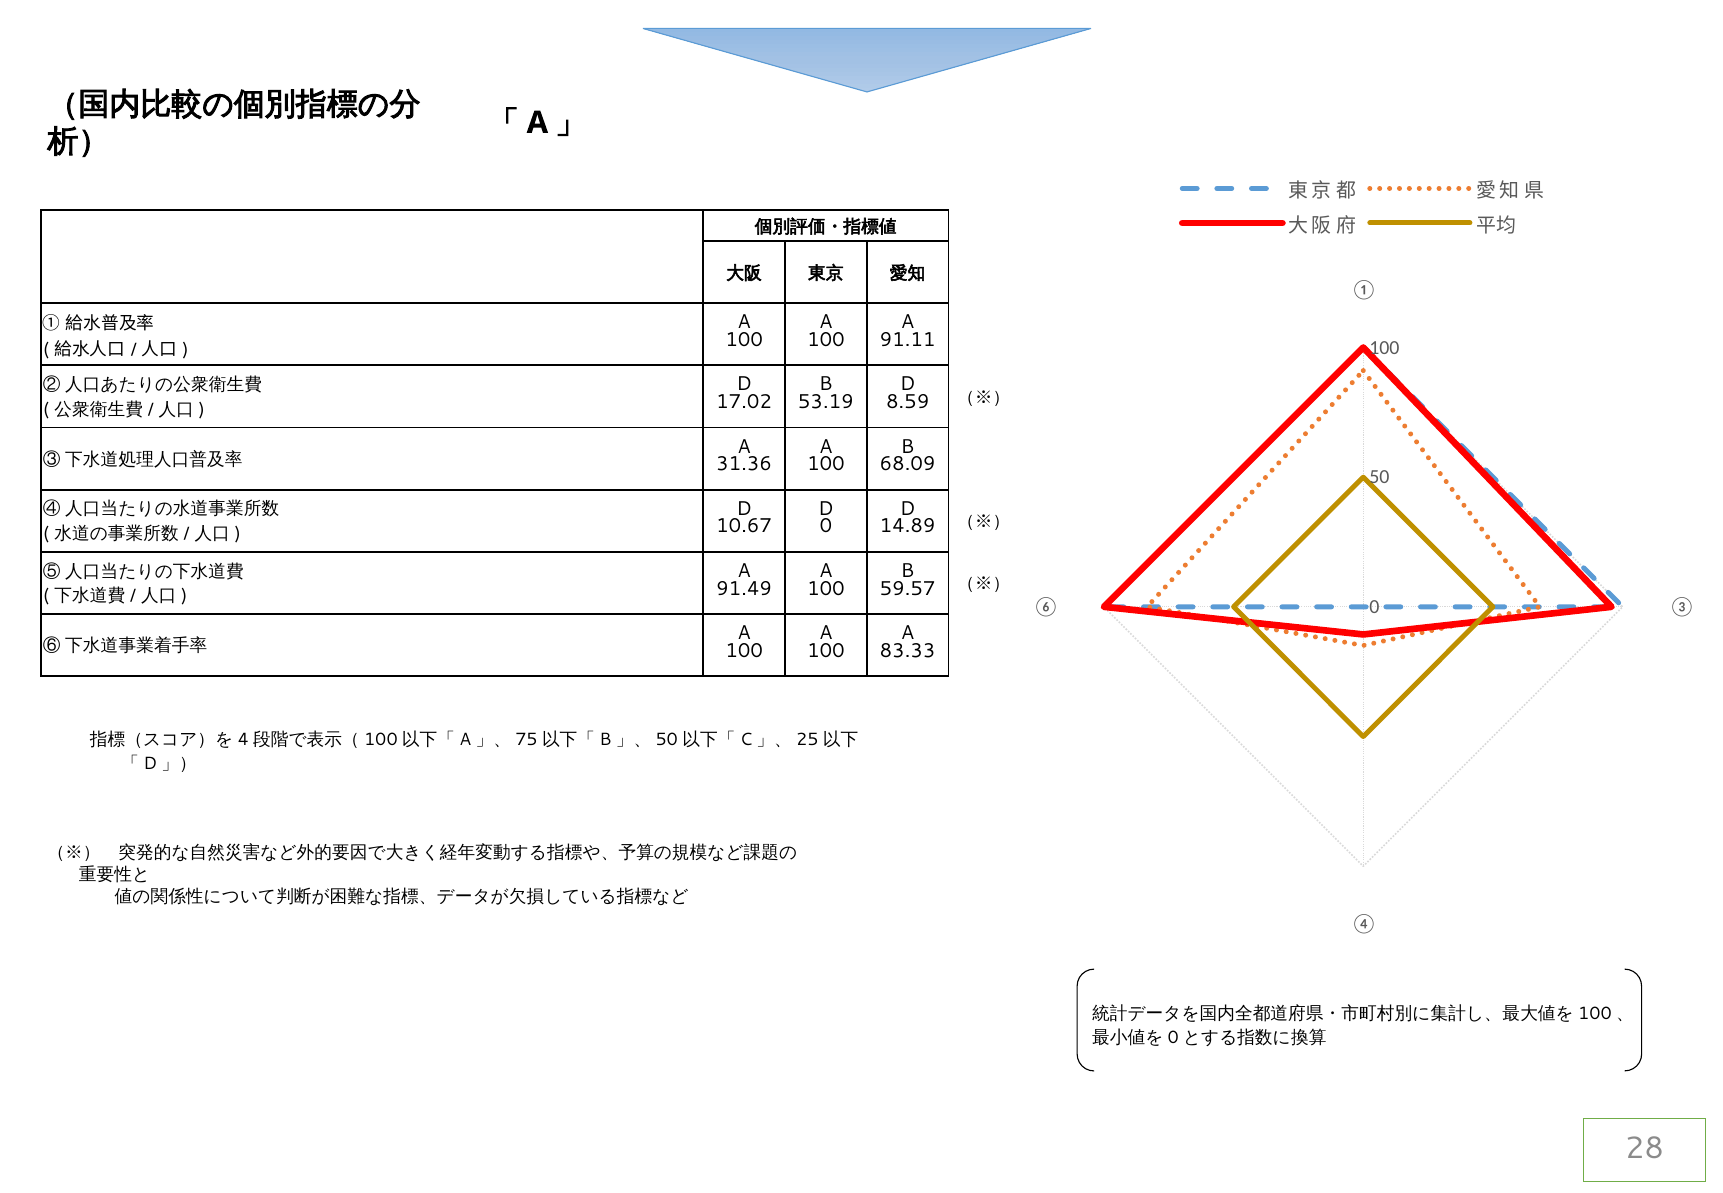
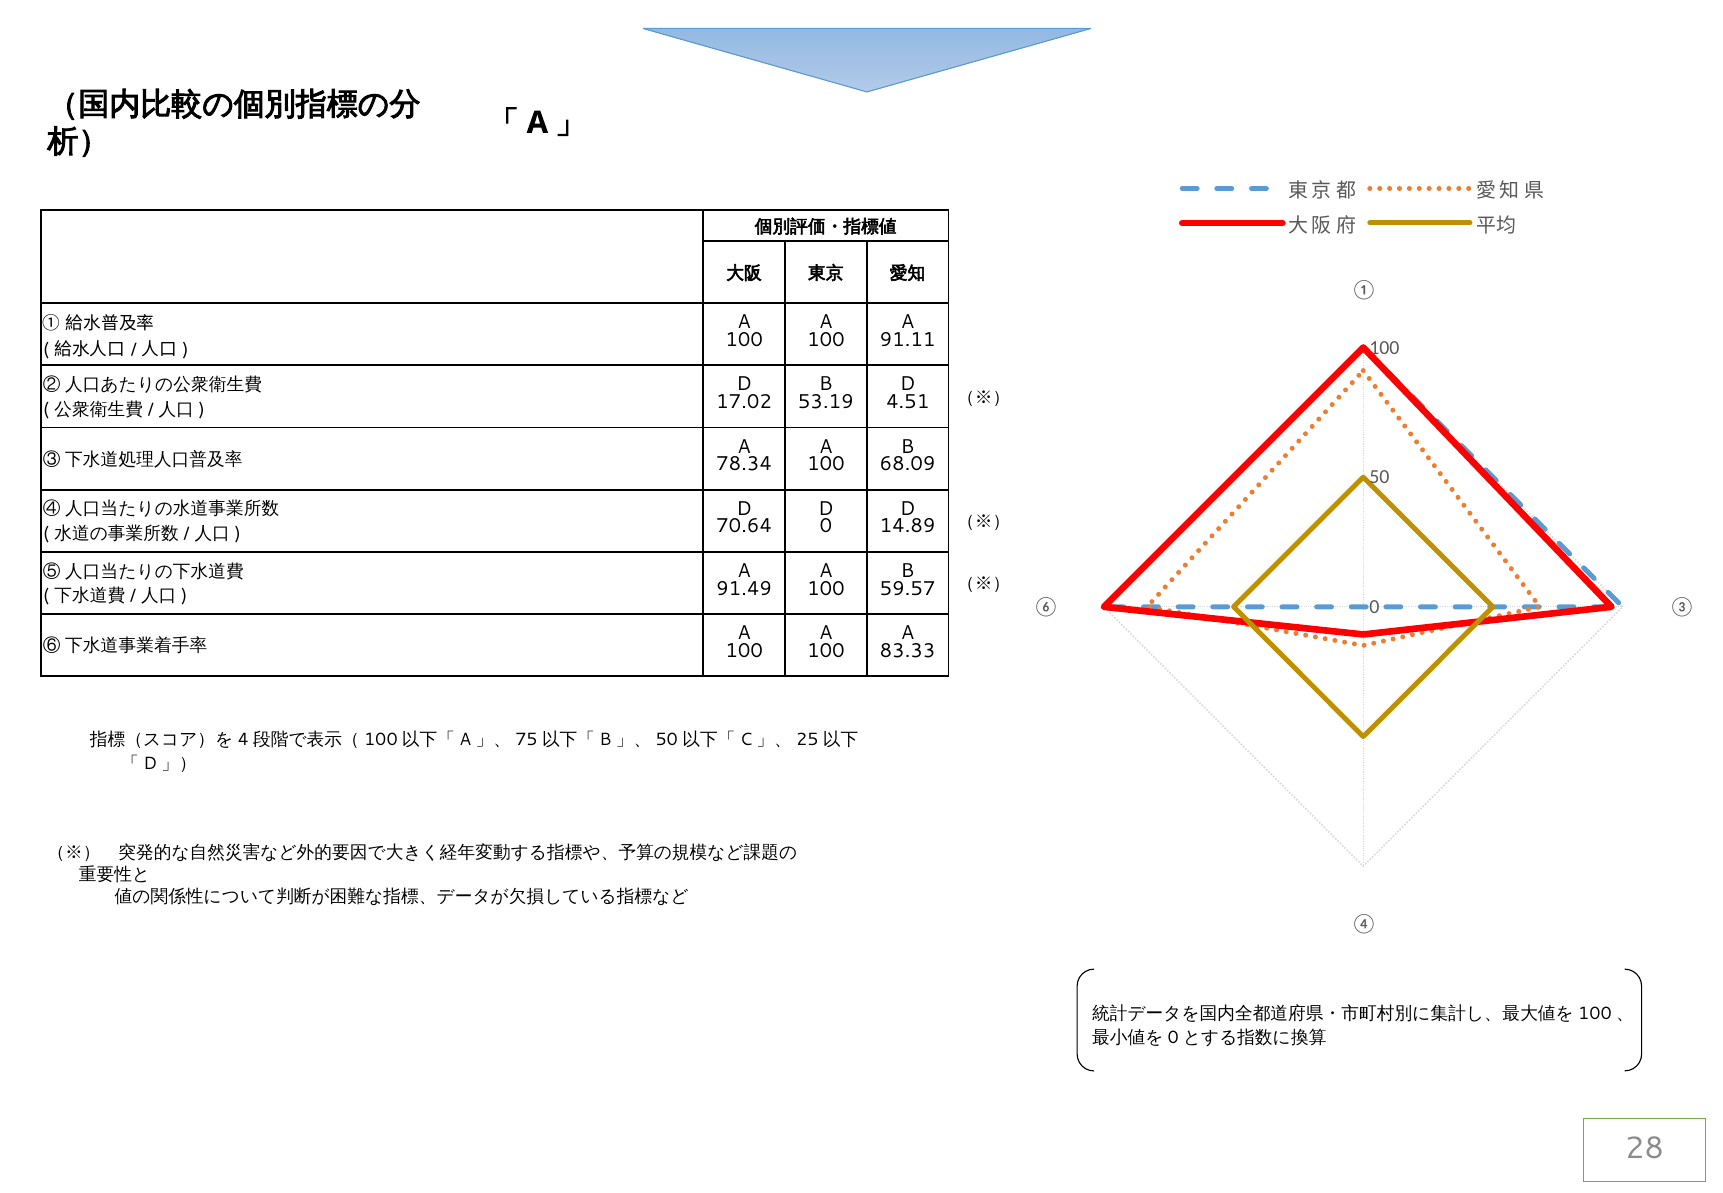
8.59: 8.59 -> 4.51
31.36: 31.36 -> 78.34
10.67: 10.67 -> 70.64
